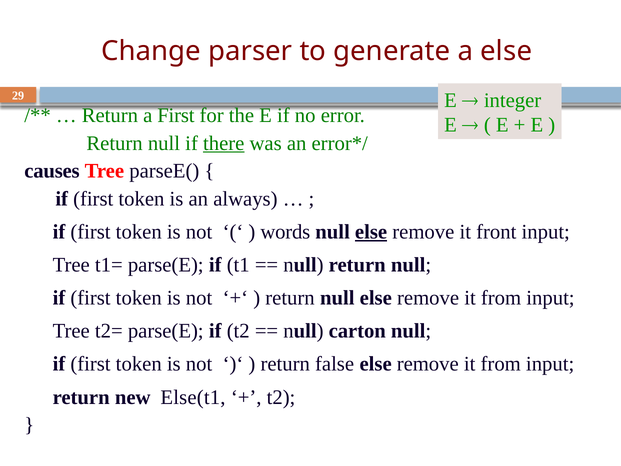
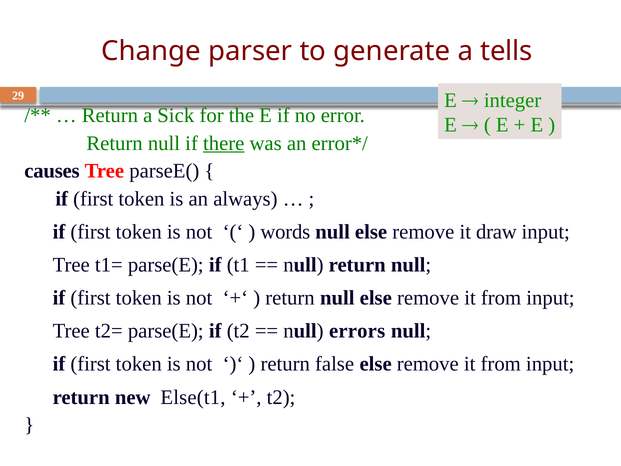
a else: else -> tells
a First: First -> Sick
else at (371, 232) underline: present -> none
front: front -> draw
carton: carton -> errors
